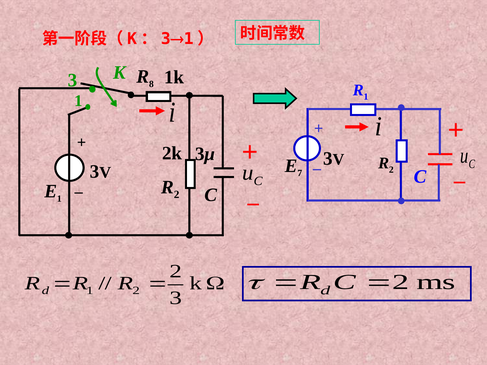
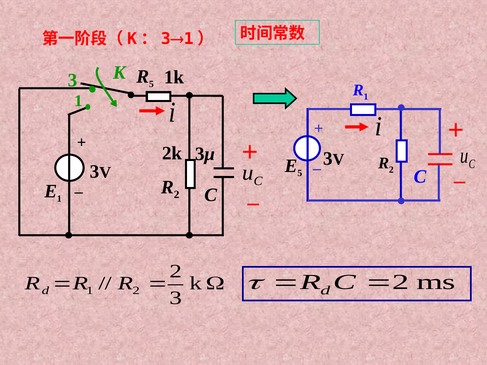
8 at (151, 84): 8 -> 5
7 at (300, 173): 7 -> 5
